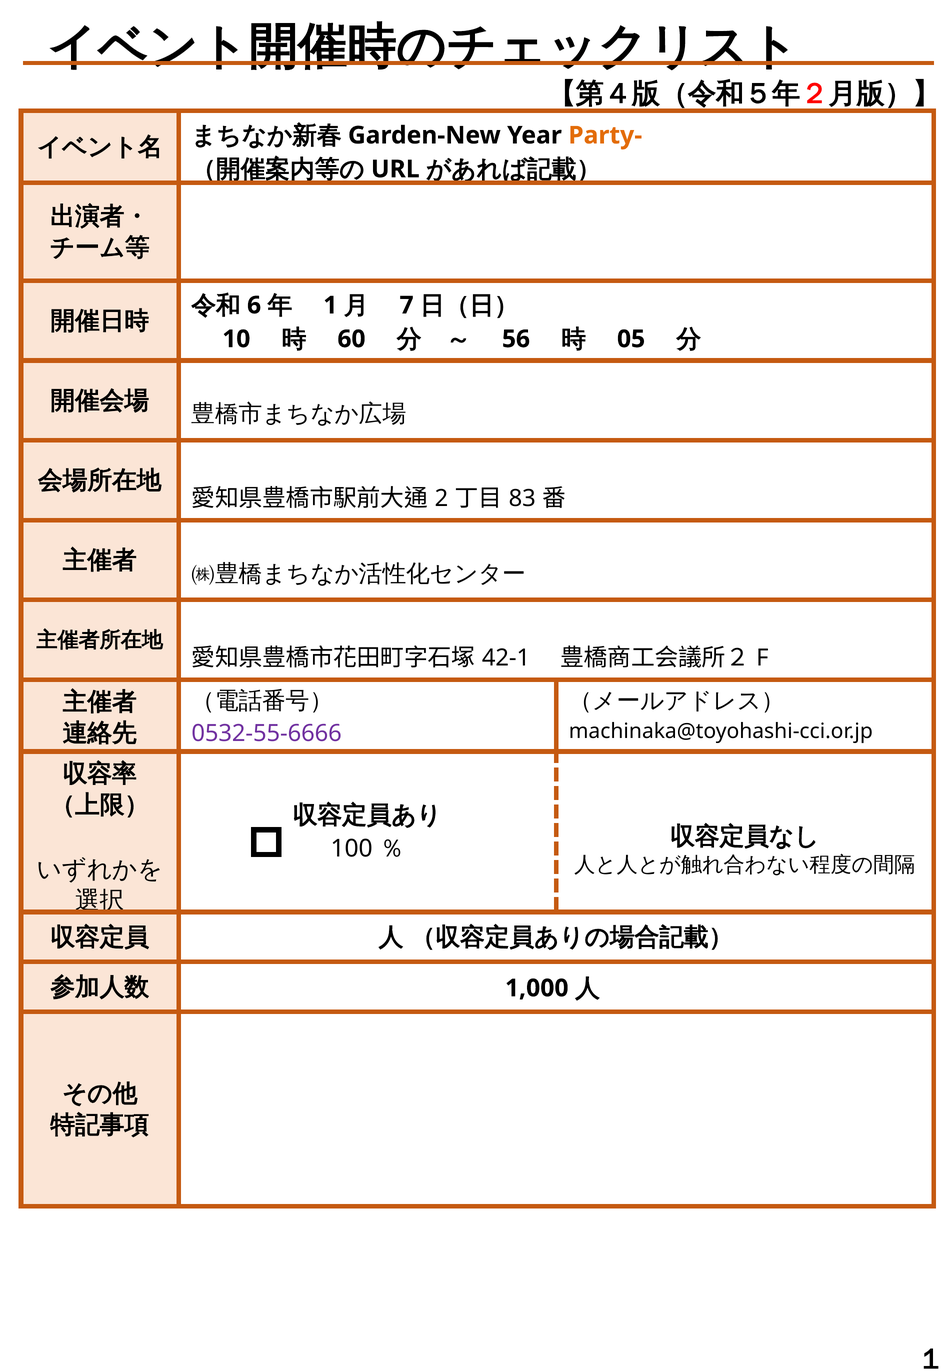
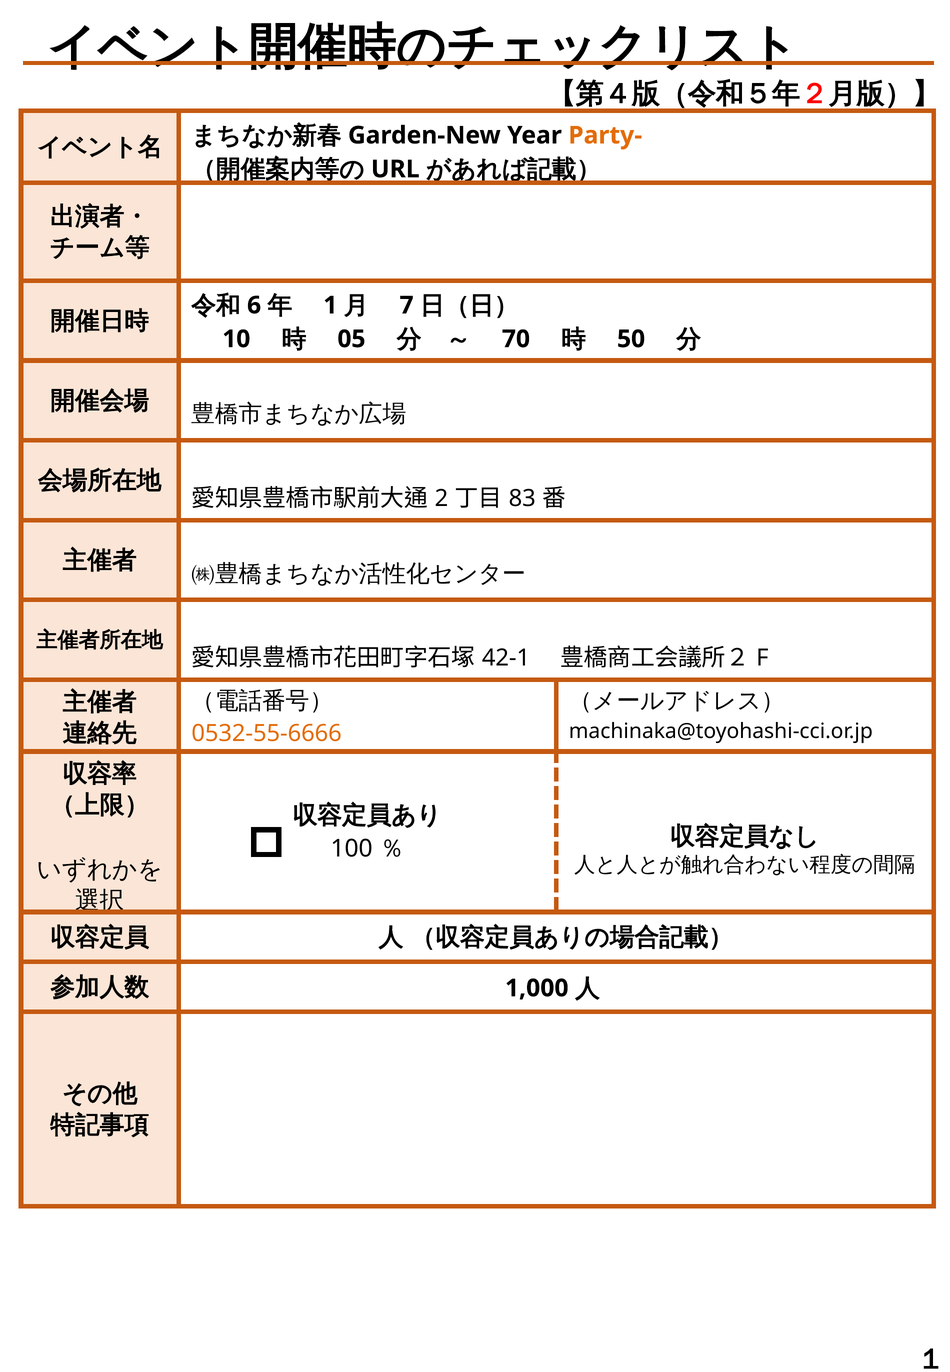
60: 60 -> 05
56: 56 -> 70
05: 05 -> 50
0532-55-6666 colour: purple -> orange
